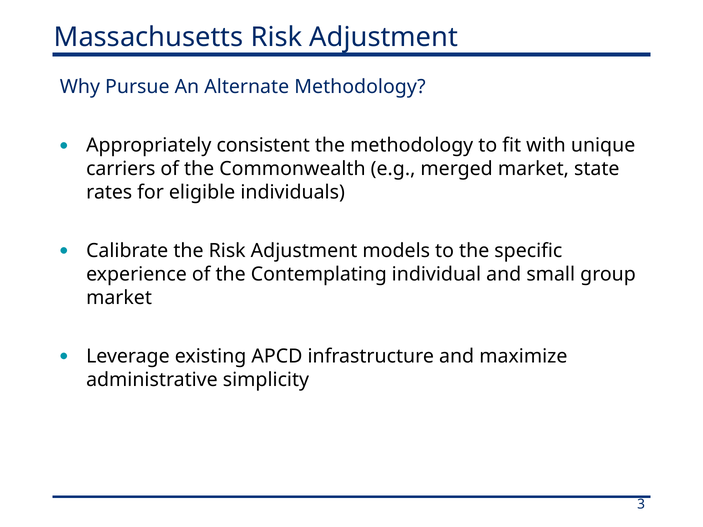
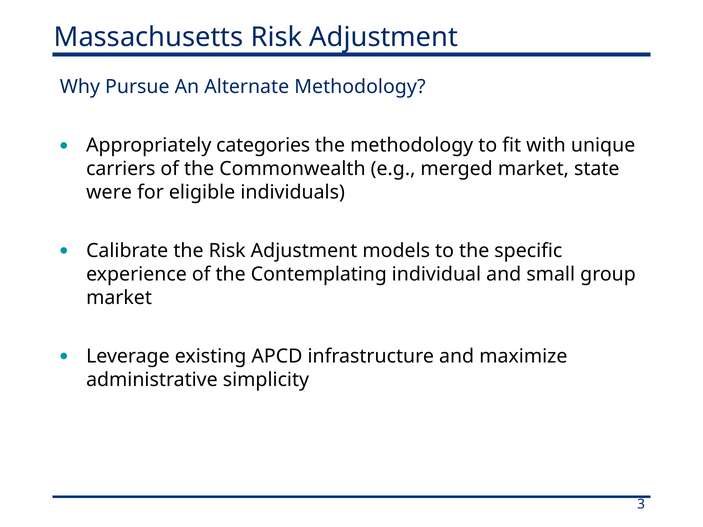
consistent: consistent -> categories
rates: rates -> were
